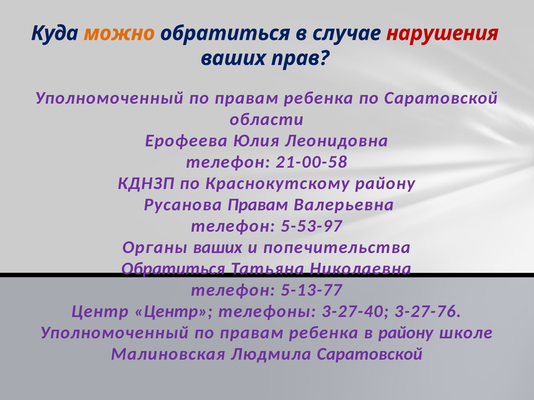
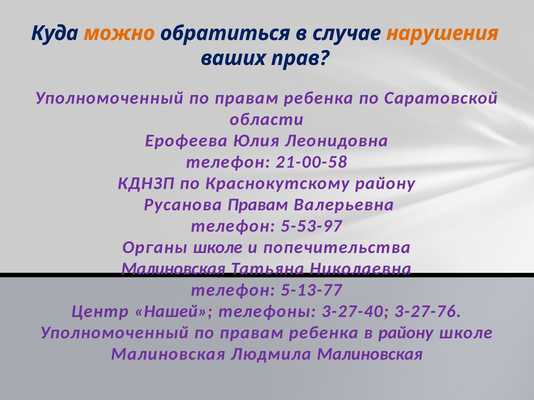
нарушения colour: red -> orange
Органы ваших: ваших -> школе
Обратиться at (173, 269): Обратиться -> Малиновская
Центр Центр: Центр -> Нашей
Людмила Саратовской: Саратовской -> Малиновская
